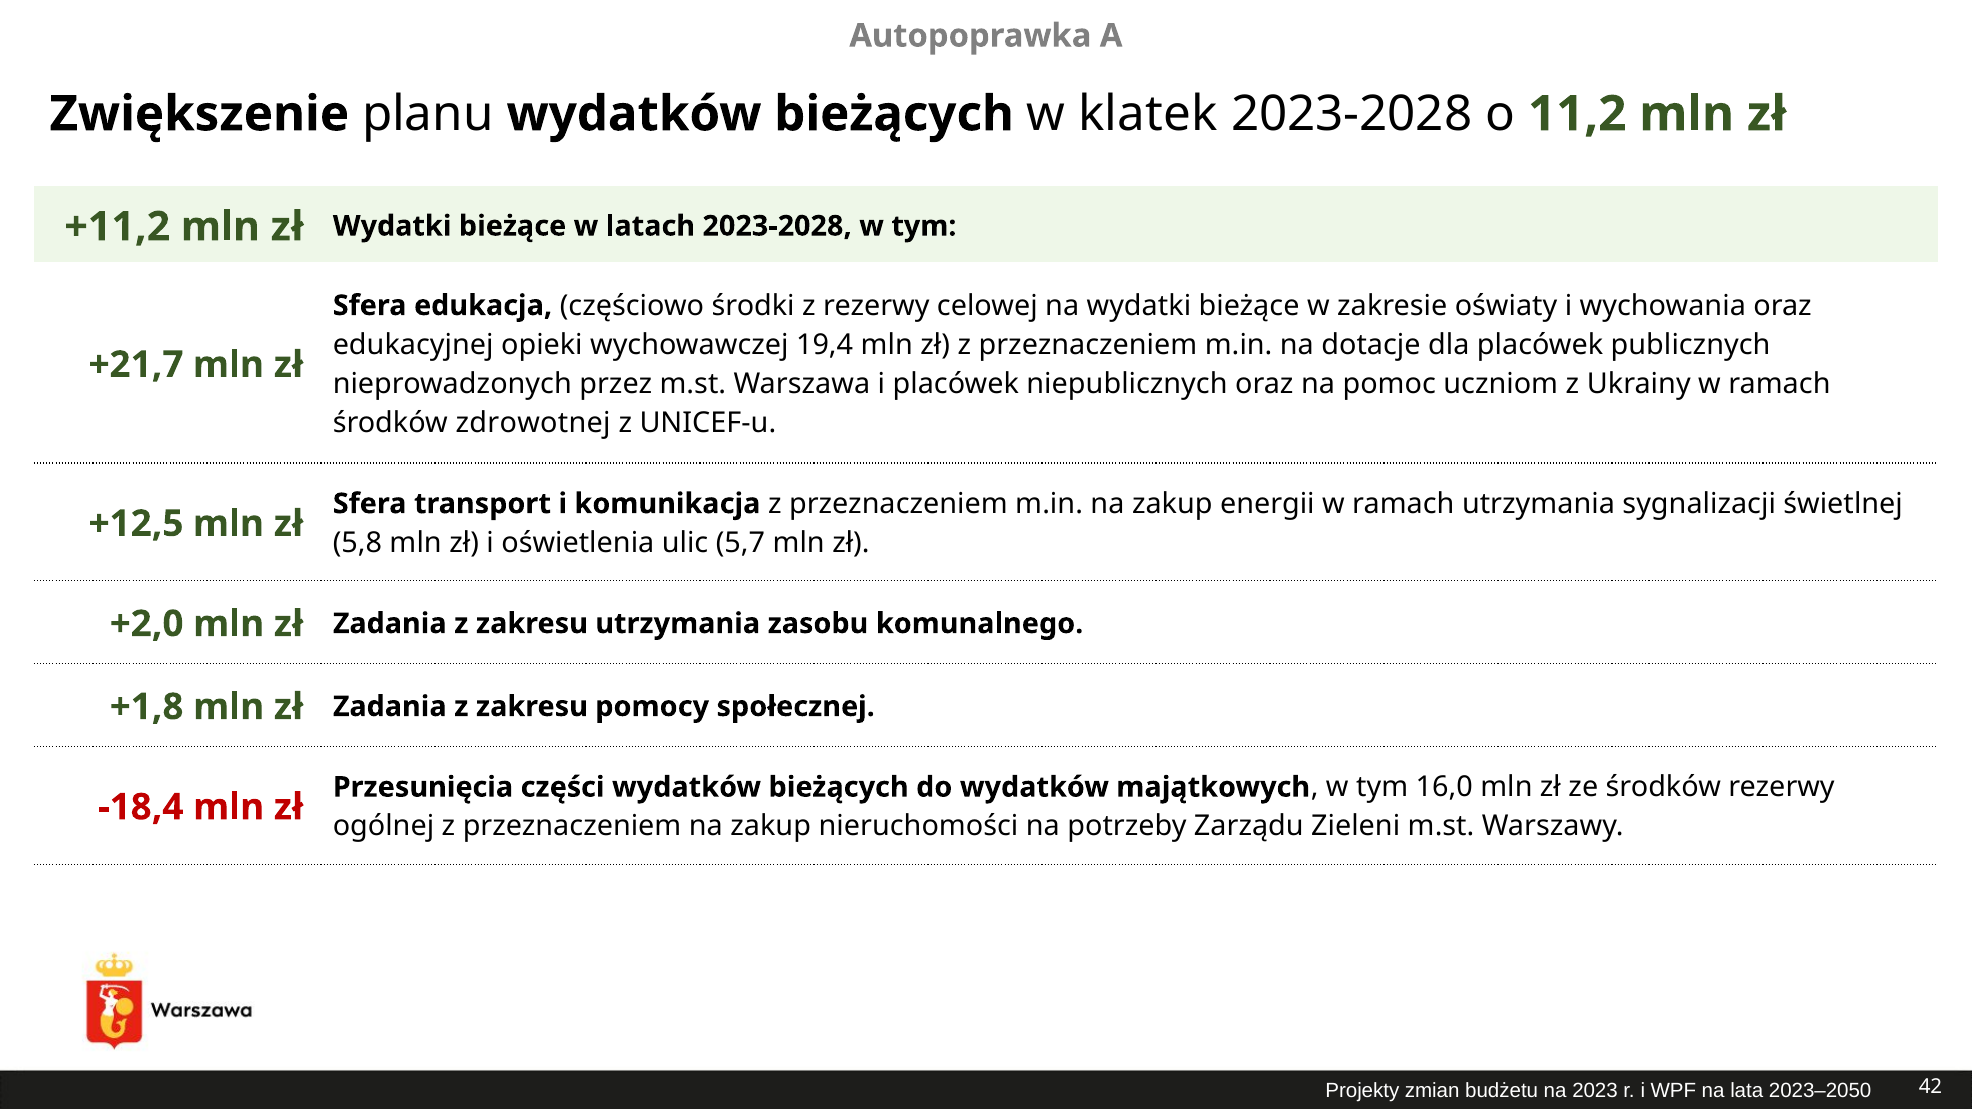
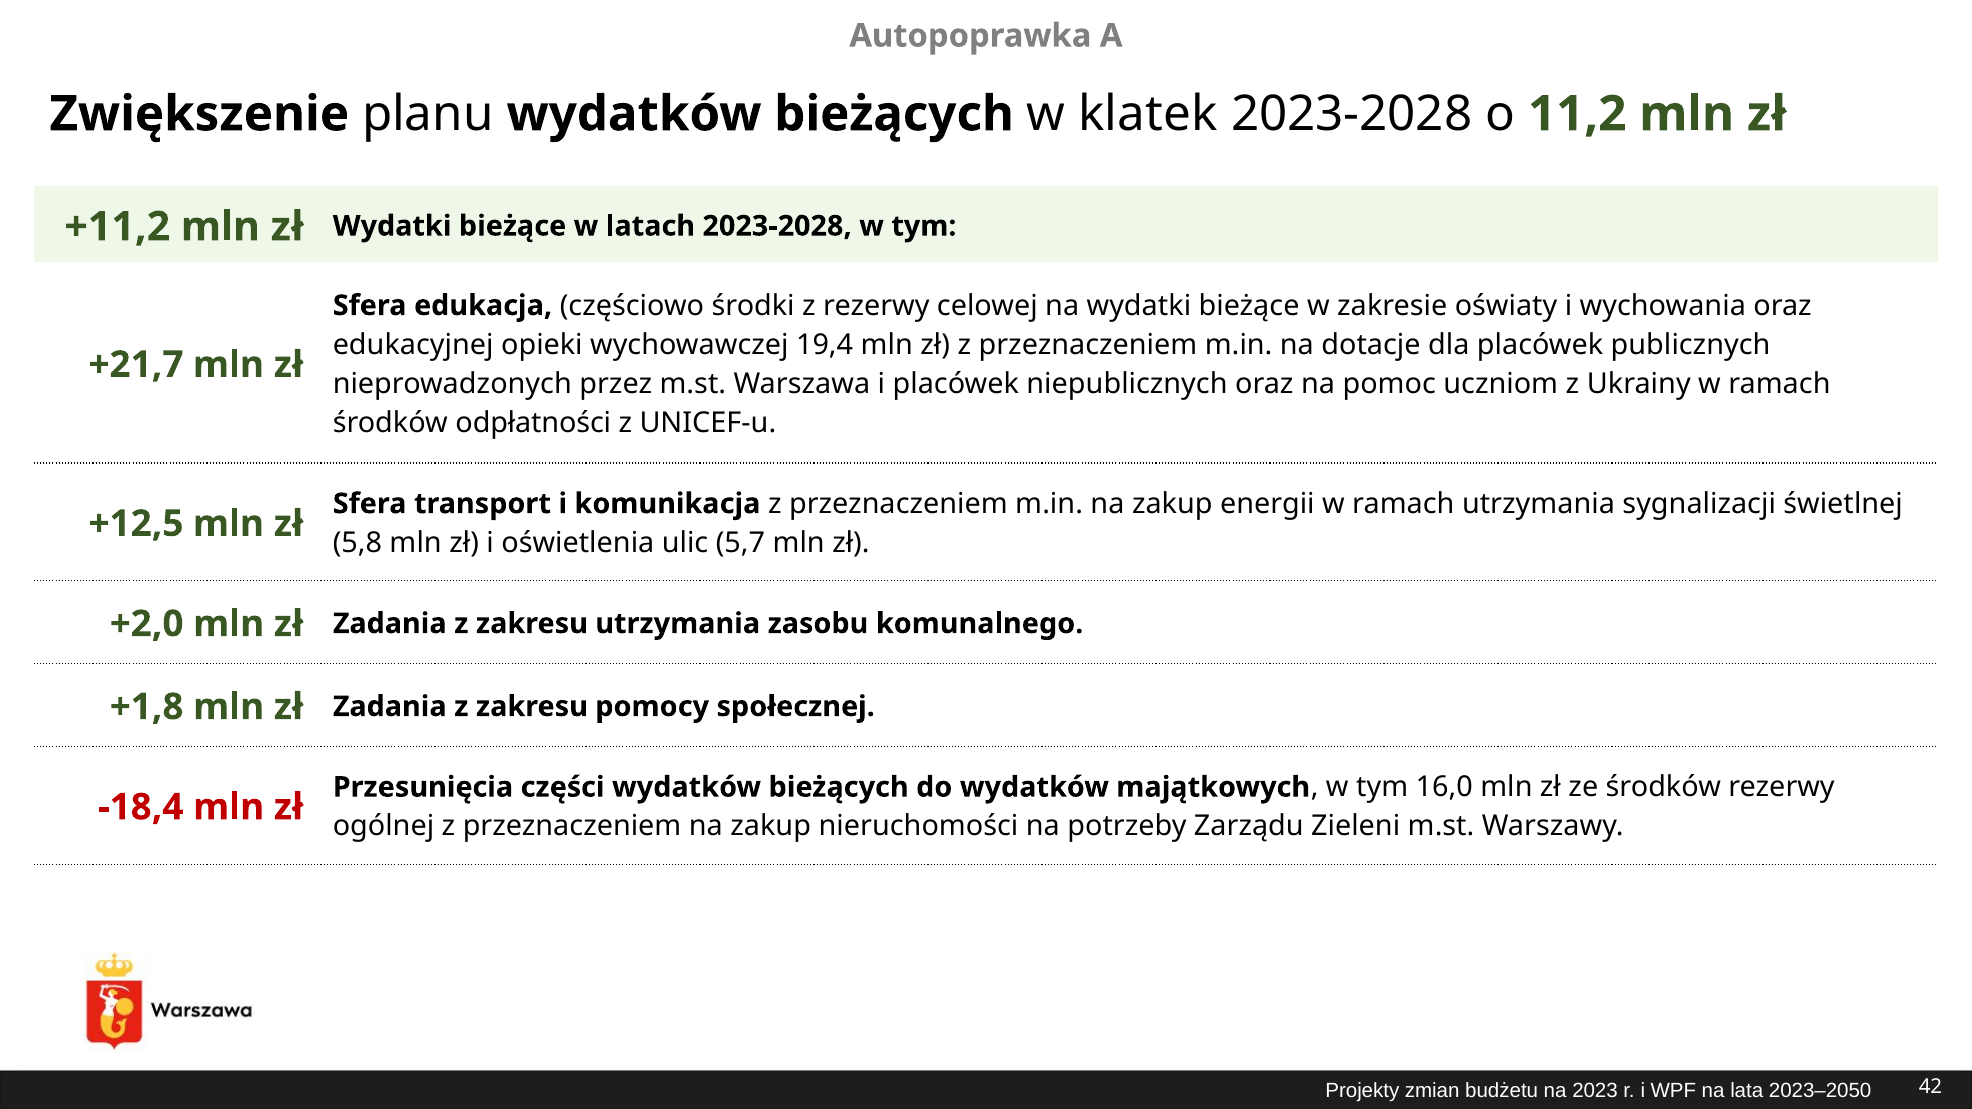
zdrowotnej: zdrowotnej -> odpłatności
